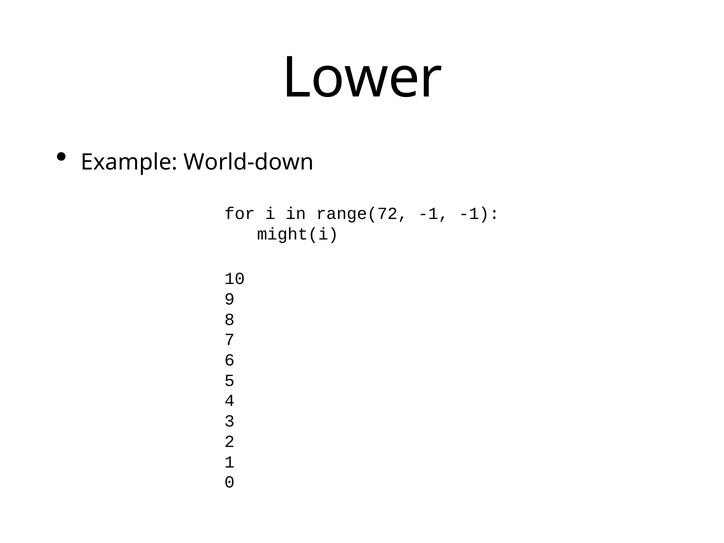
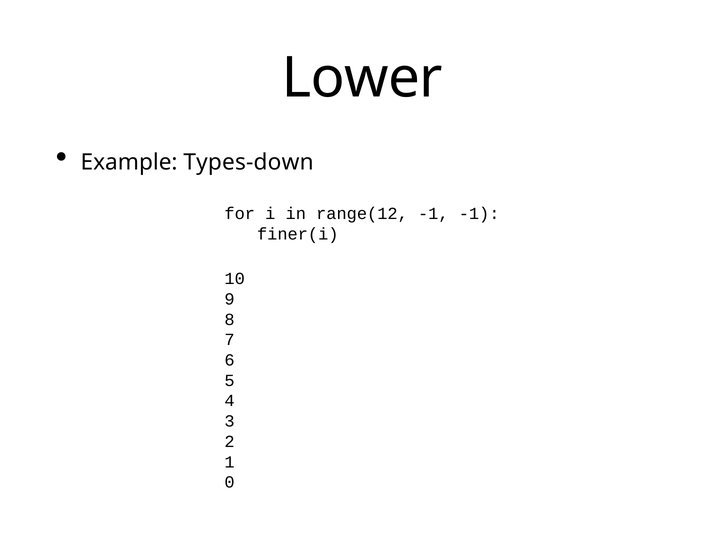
World-down: World-down -> Types-down
range(72: range(72 -> range(12
might(i: might(i -> finer(i
